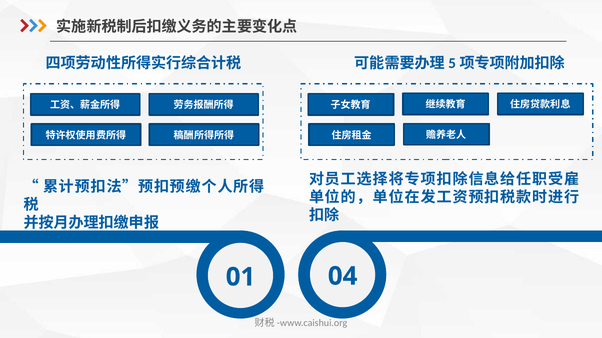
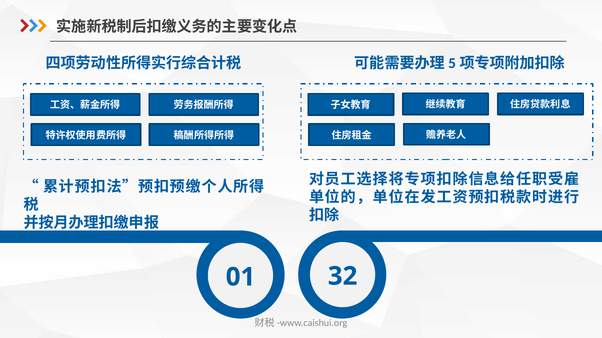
04: 04 -> 32
